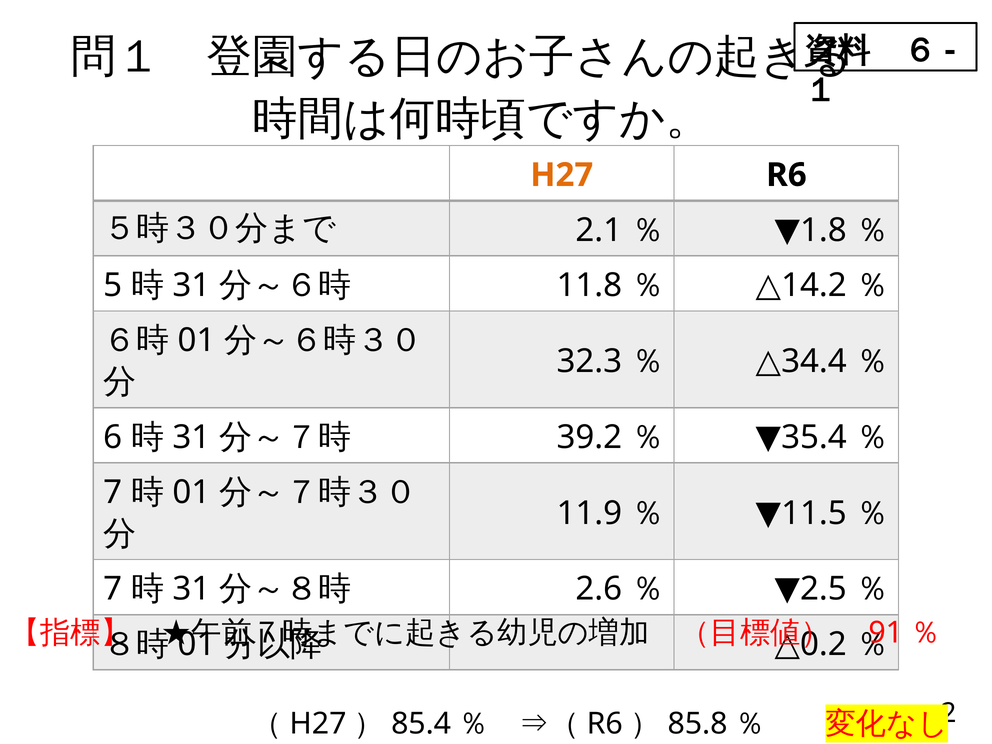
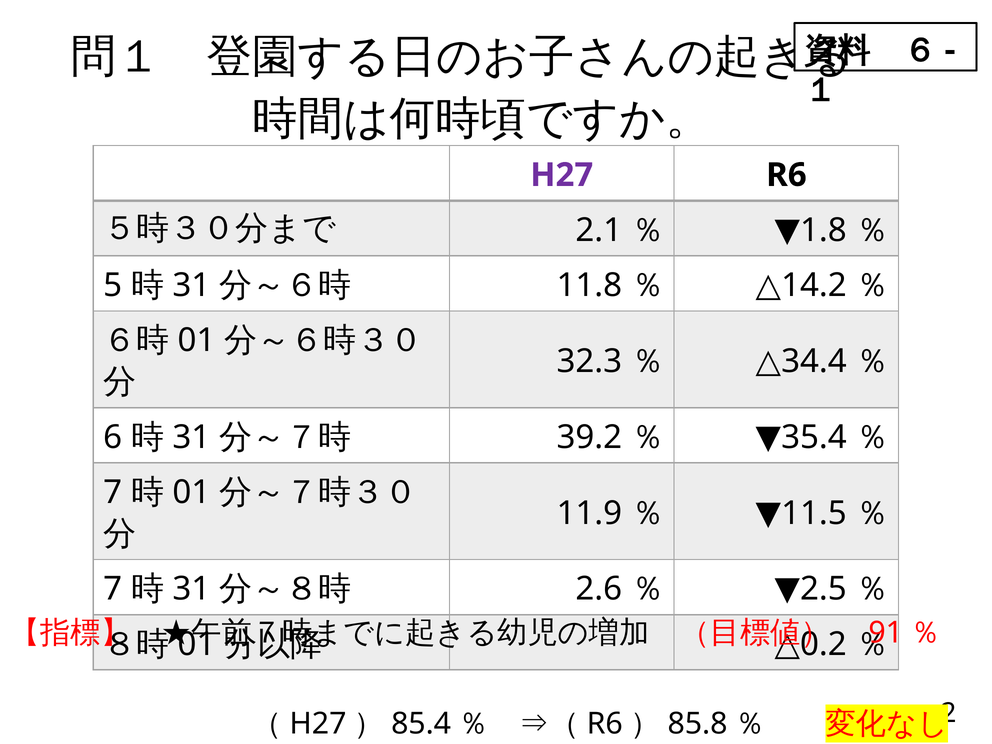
H27 at (562, 175) colour: orange -> purple
